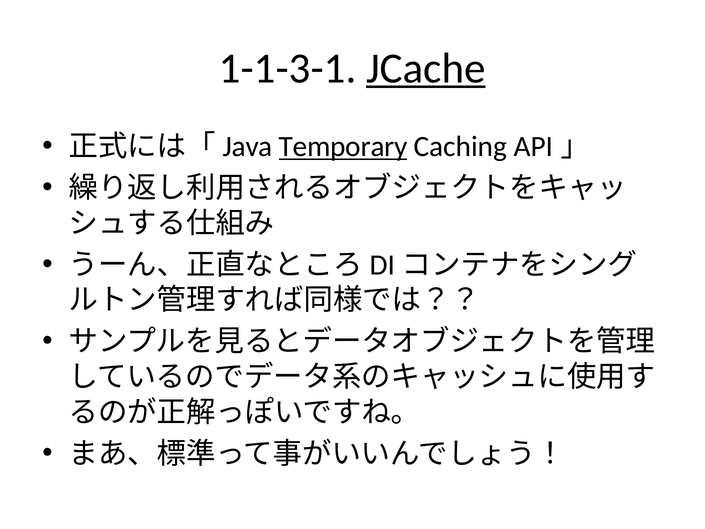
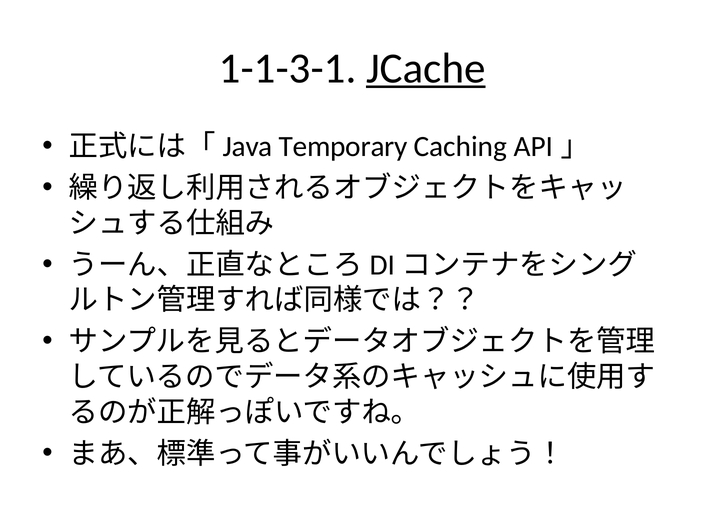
Temporary underline: present -> none
